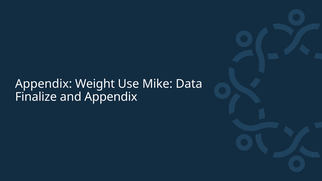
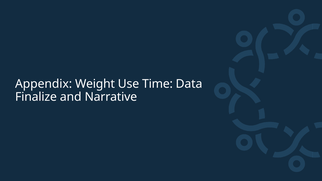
Mike: Mike -> Time
and Appendix: Appendix -> Narrative
